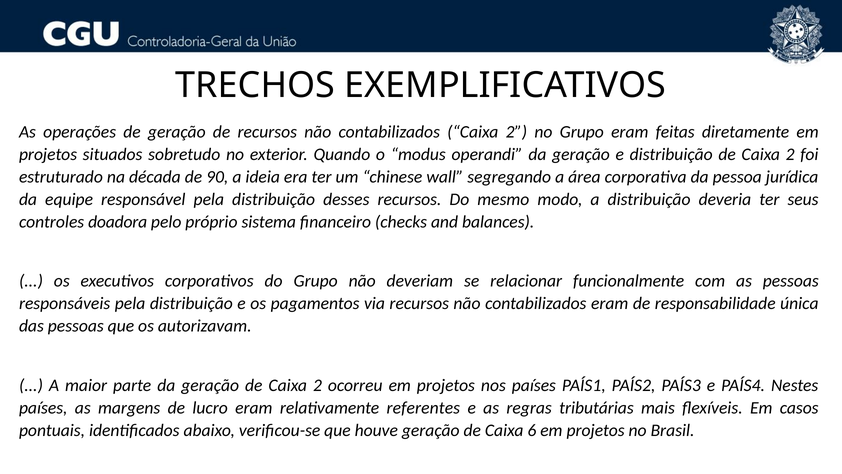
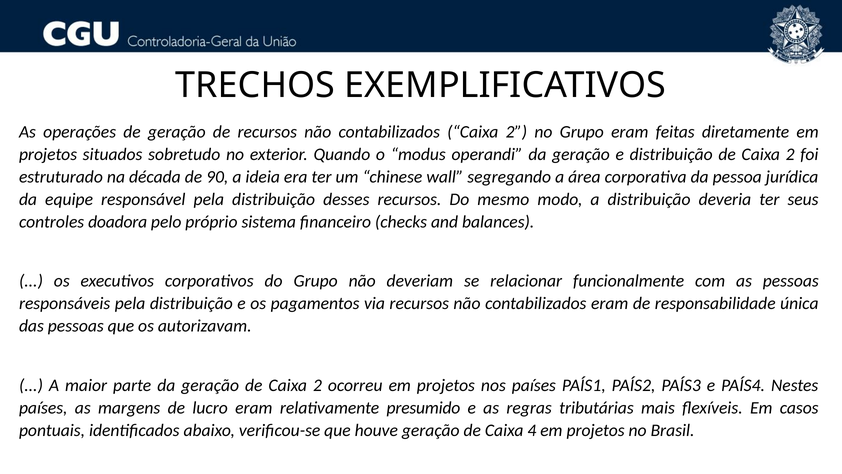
referentes: referentes -> presumido
6: 6 -> 4
